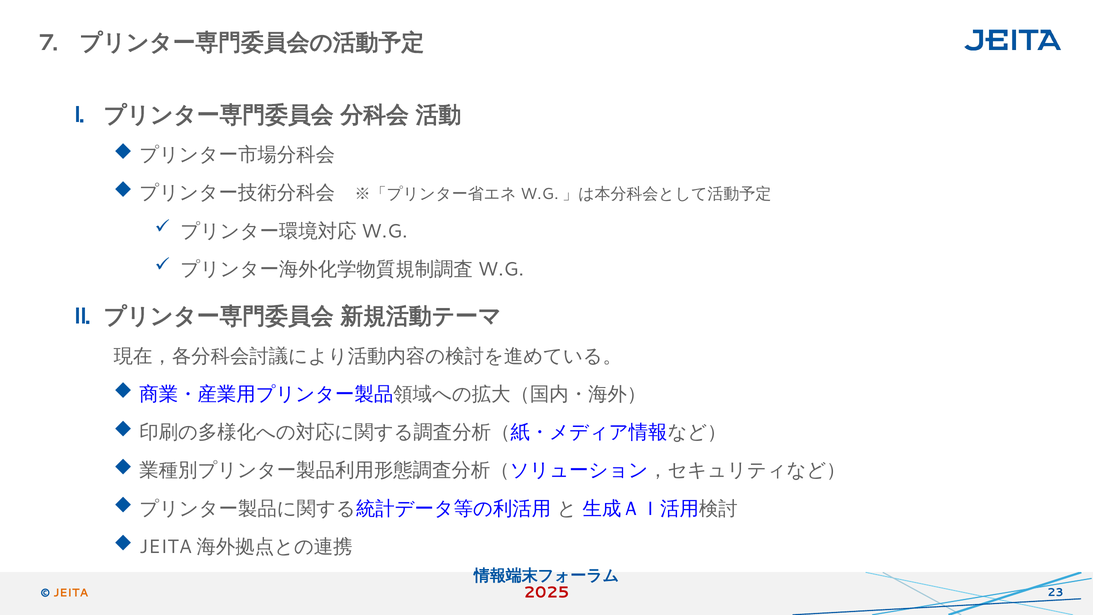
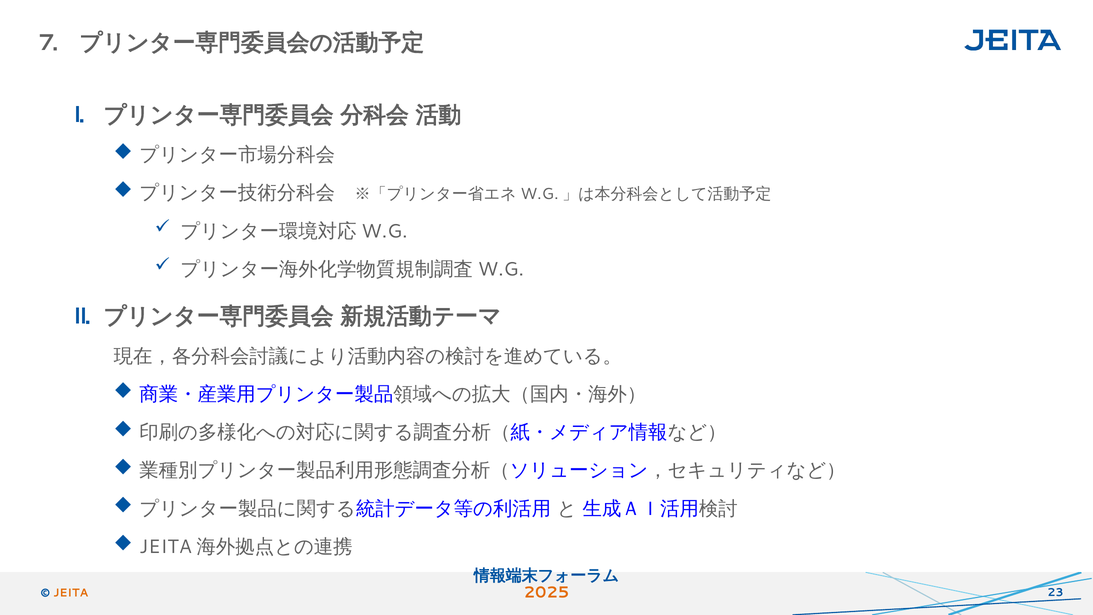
2025 colour: red -> orange
